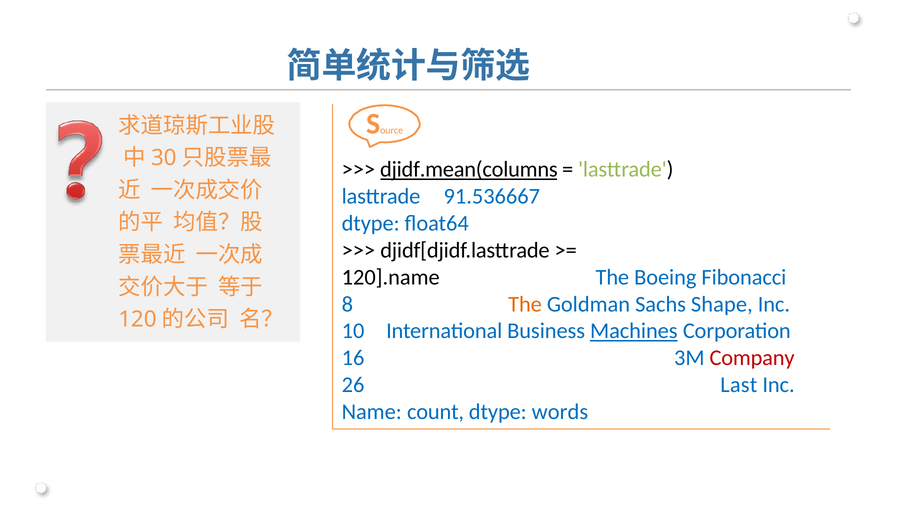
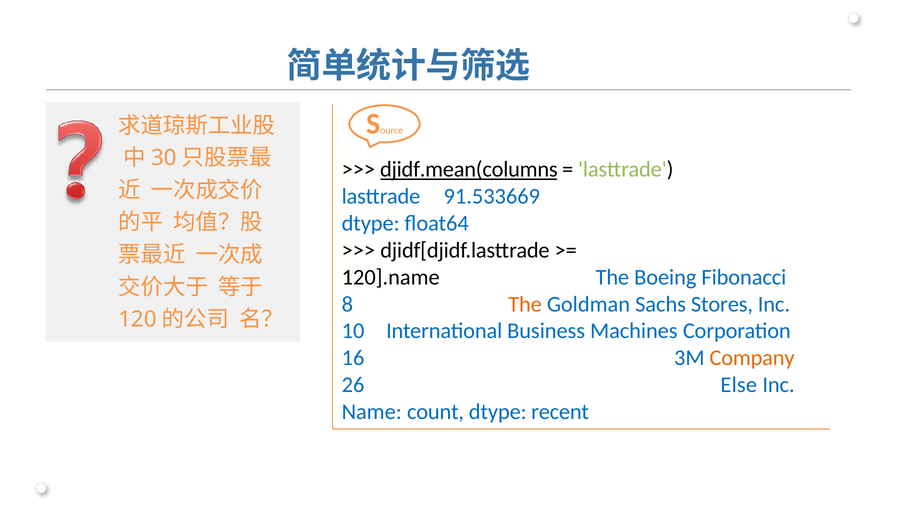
91.536667: 91.536667 -> 91.533669
Shape: Shape -> Stores
Machines underline: present -> none
Company colour: red -> orange
Last: Last -> Else
words: words -> recent
